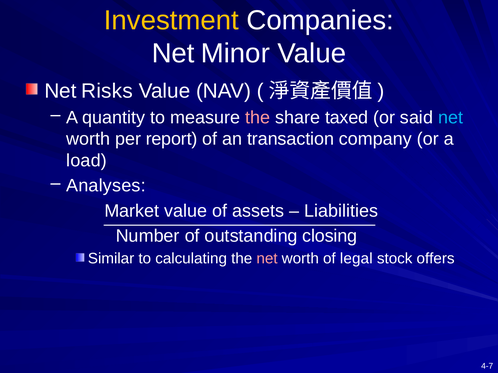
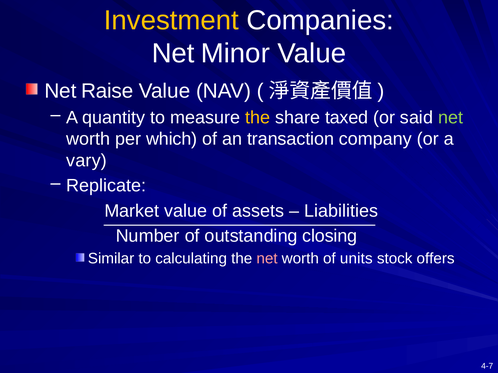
Risks: Risks -> Raise
the at (258, 118) colour: pink -> yellow
net at (451, 118) colour: light blue -> light green
report: report -> which
load: load -> vary
Analyses: Analyses -> Replicate
legal: legal -> units
